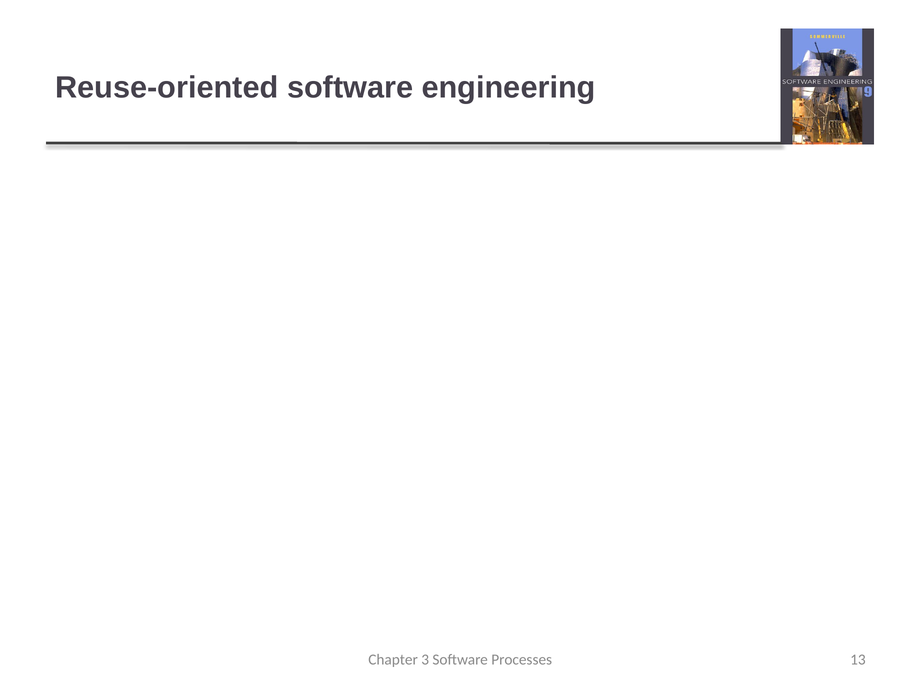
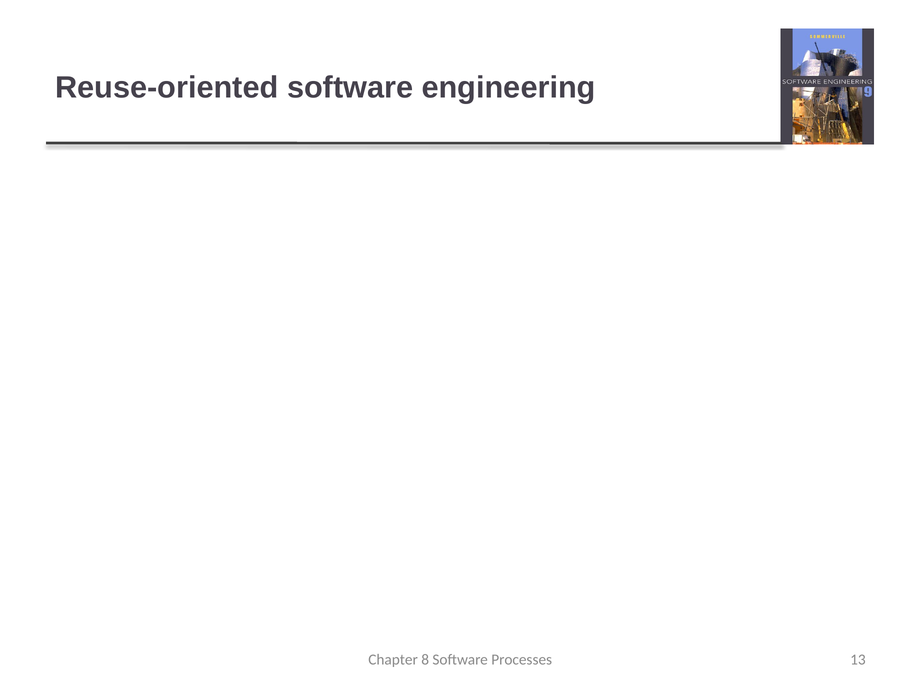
3: 3 -> 8
